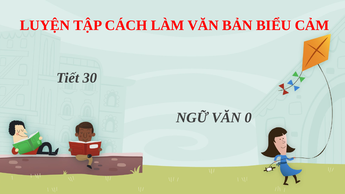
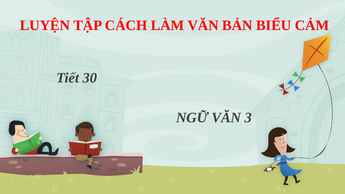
0: 0 -> 3
